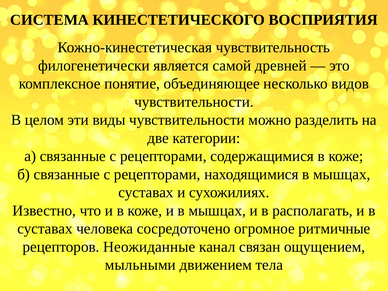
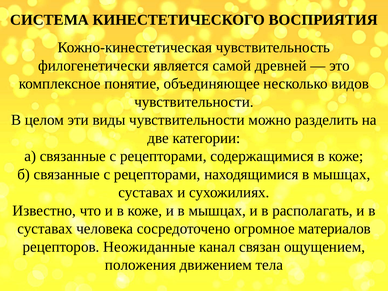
ритмичные: ритмичные -> материалов
мыльными: мыльными -> положения
